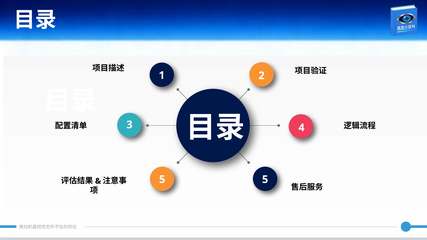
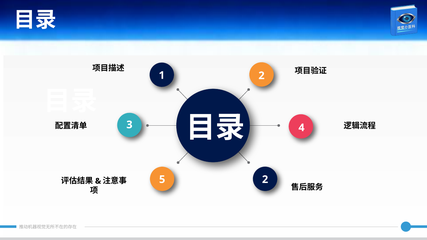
5 5: 5 -> 2
